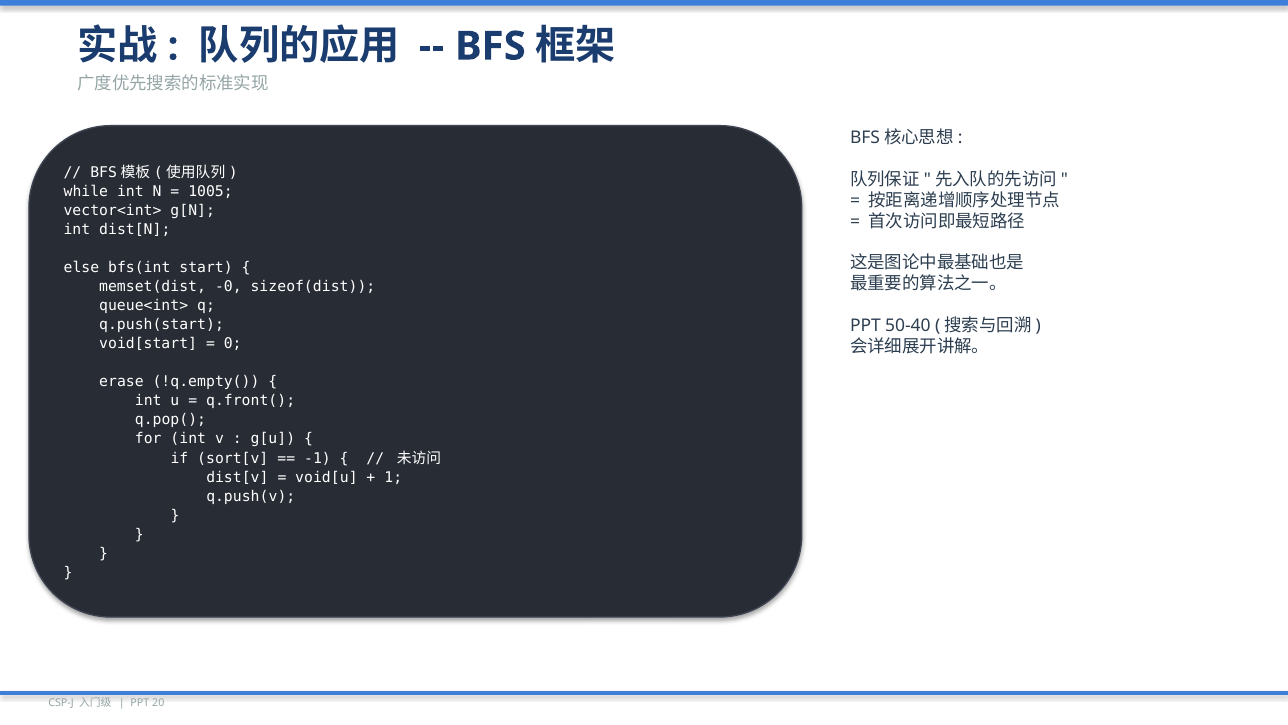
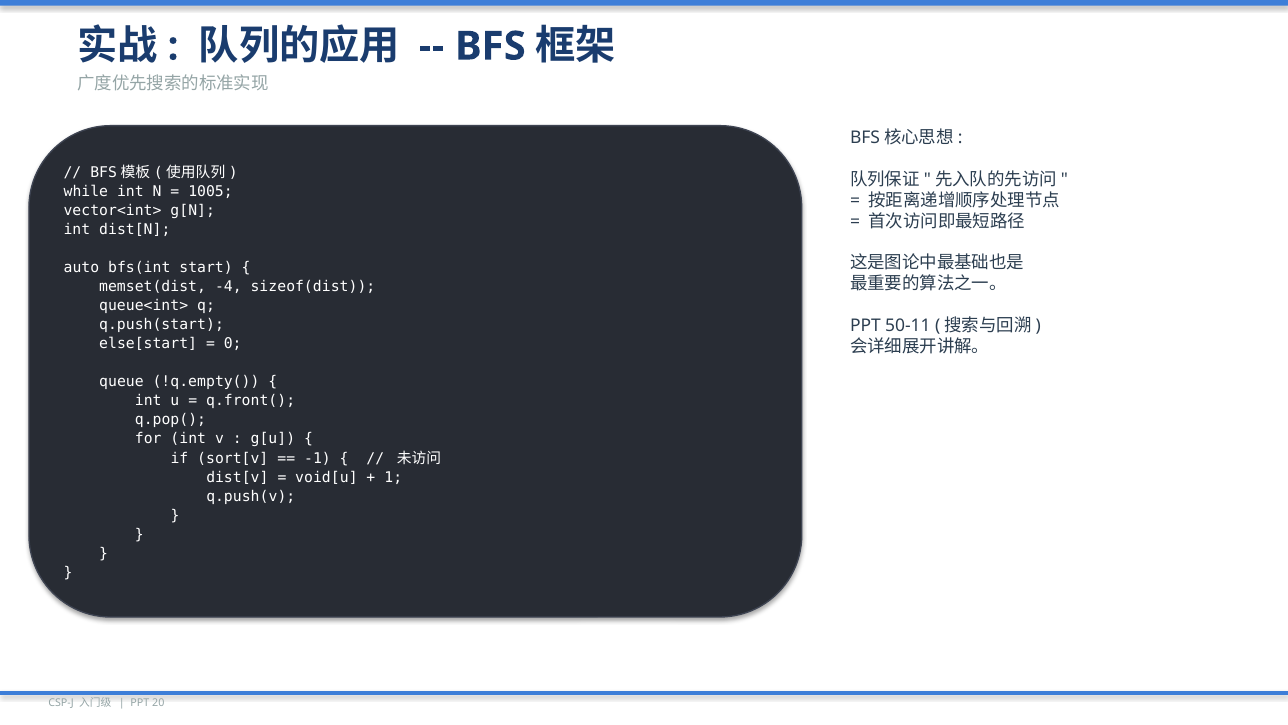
else: else -> auto
-0: -0 -> -4
50-40: 50-40 -> 50-11
void[start: void[start -> else[start
erase: erase -> queue
